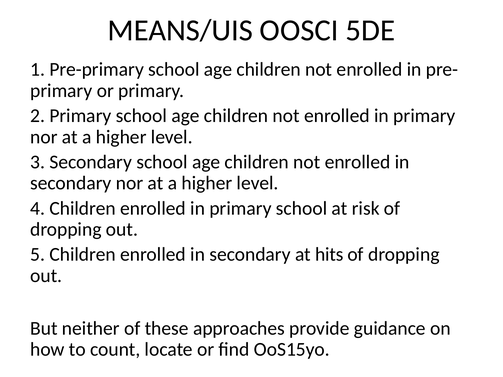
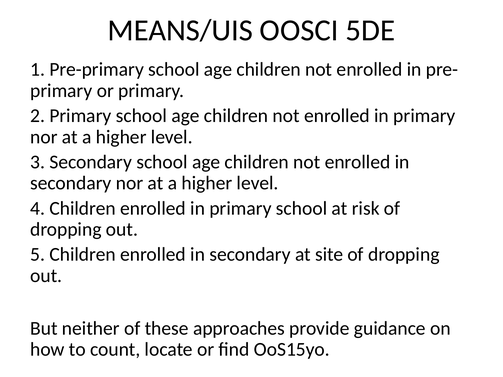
hits: hits -> site
